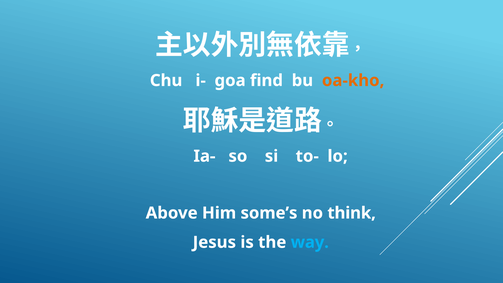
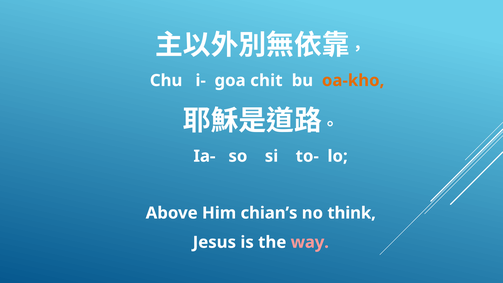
find: find -> chit
some’s: some’s -> chian’s
way colour: light blue -> pink
